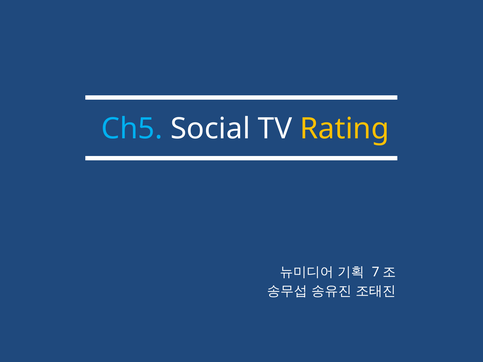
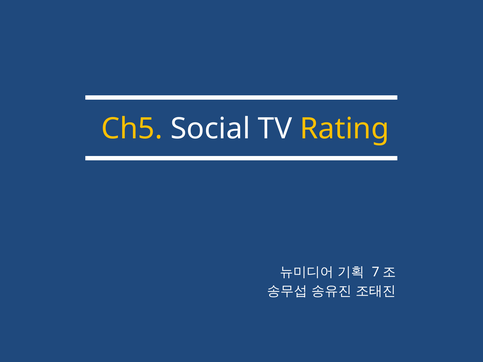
Ch5 colour: light blue -> yellow
